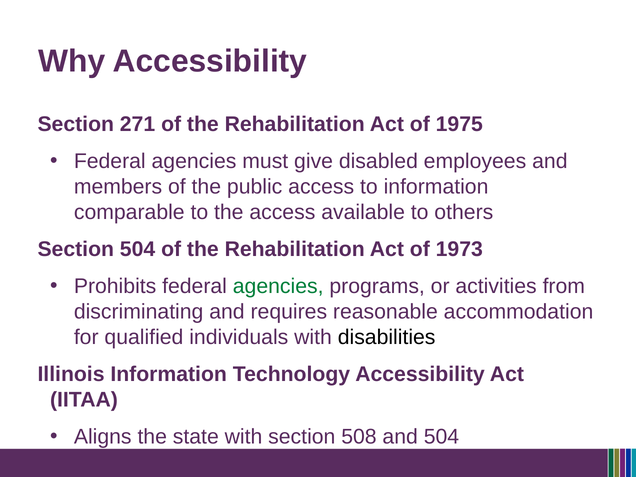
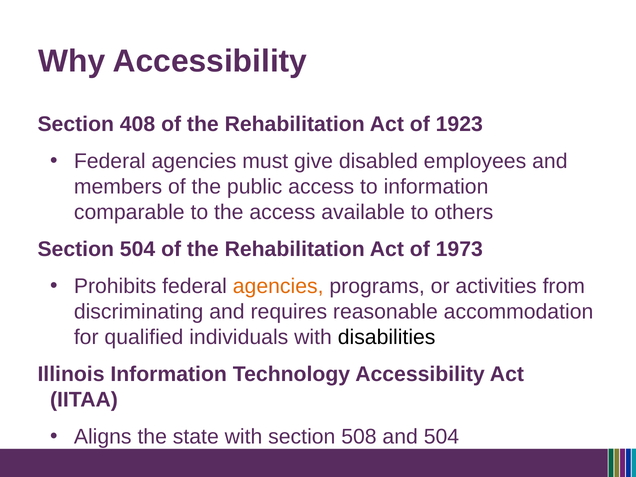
271: 271 -> 408
1975: 1975 -> 1923
agencies at (278, 286) colour: green -> orange
